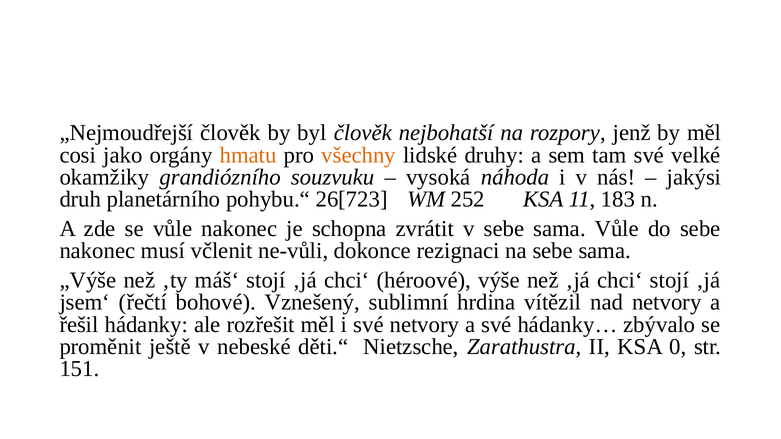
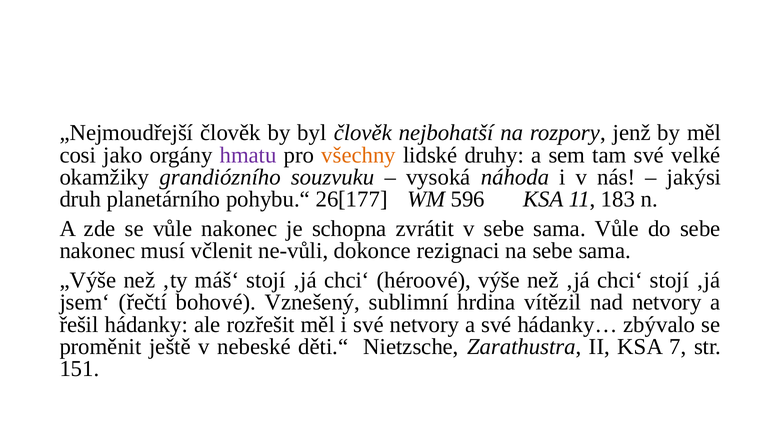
hmatu colour: orange -> purple
26[723: 26[723 -> 26[177
252: 252 -> 596
0: 0 -> 7
